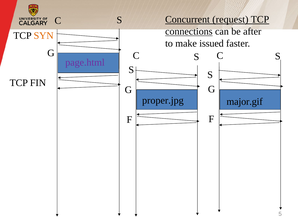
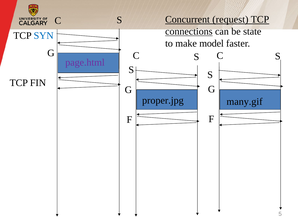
after: after -> state
SYN colour: orange -> blue
issued: issued -> model
major.gif: major.gif -> many.gif
